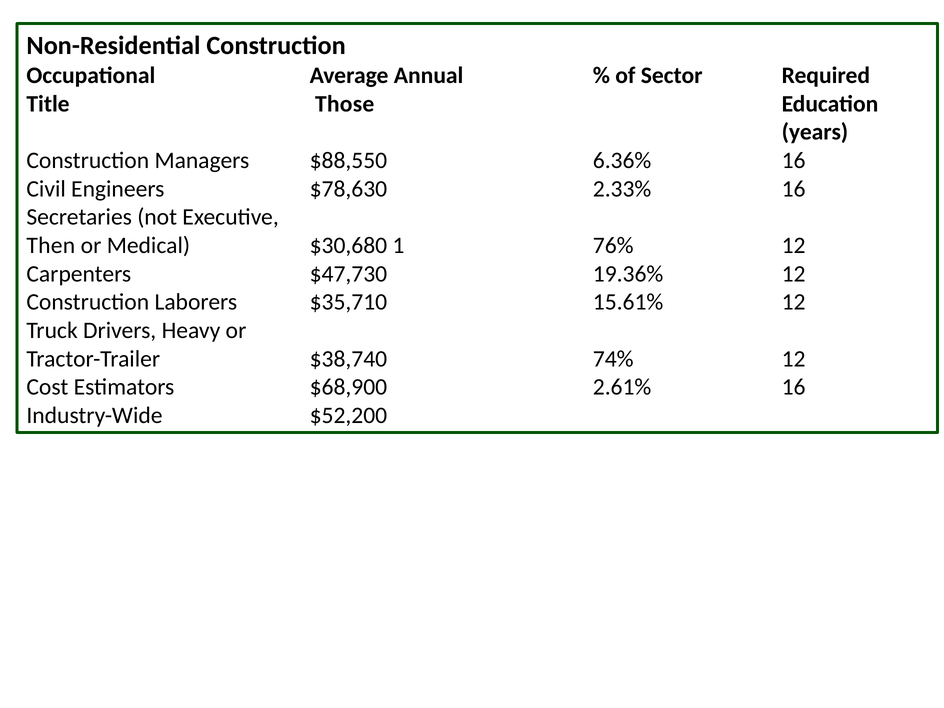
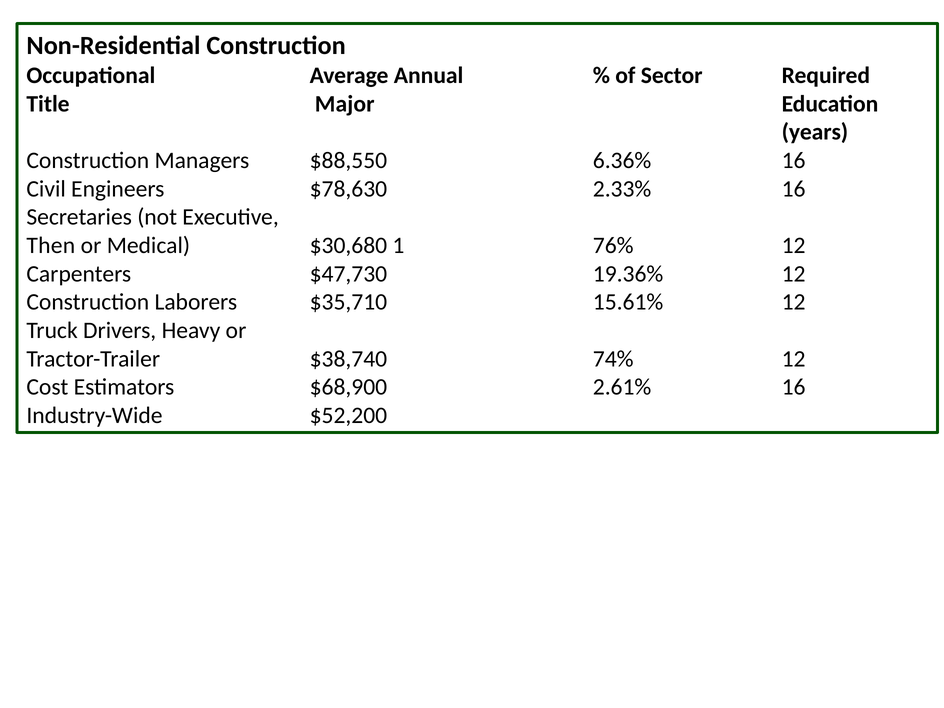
Those: Those -> Major
